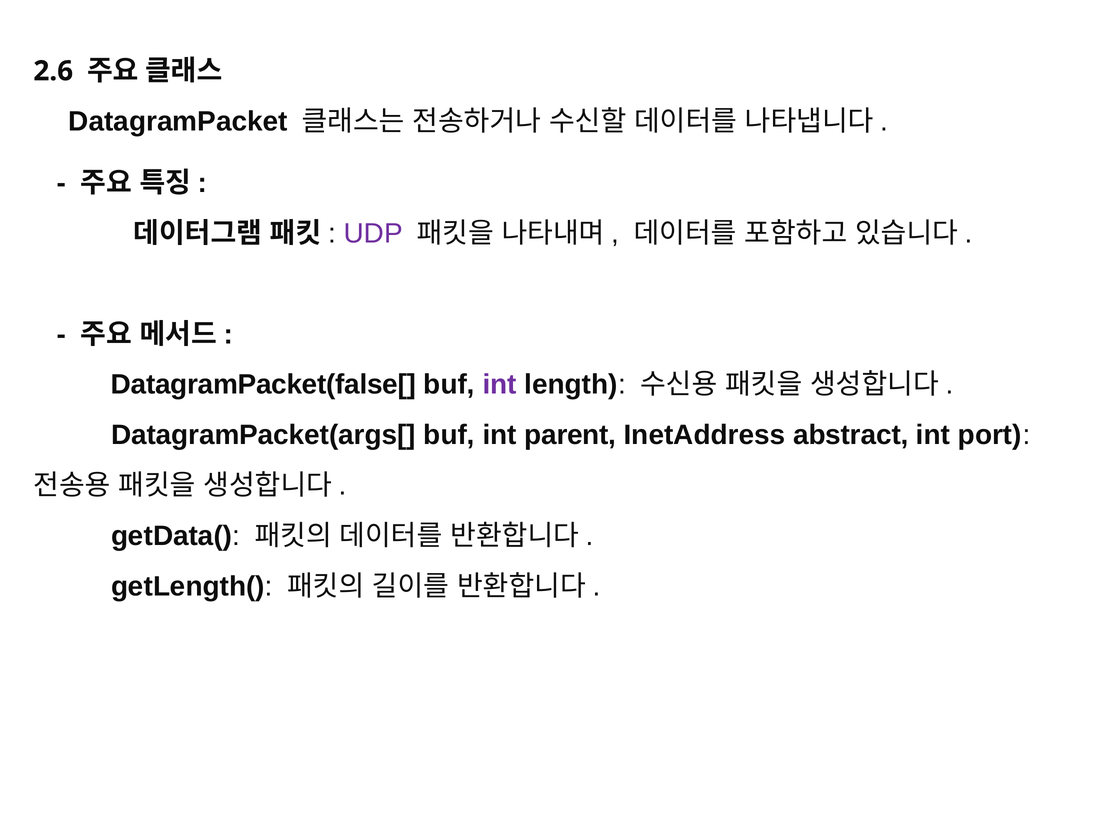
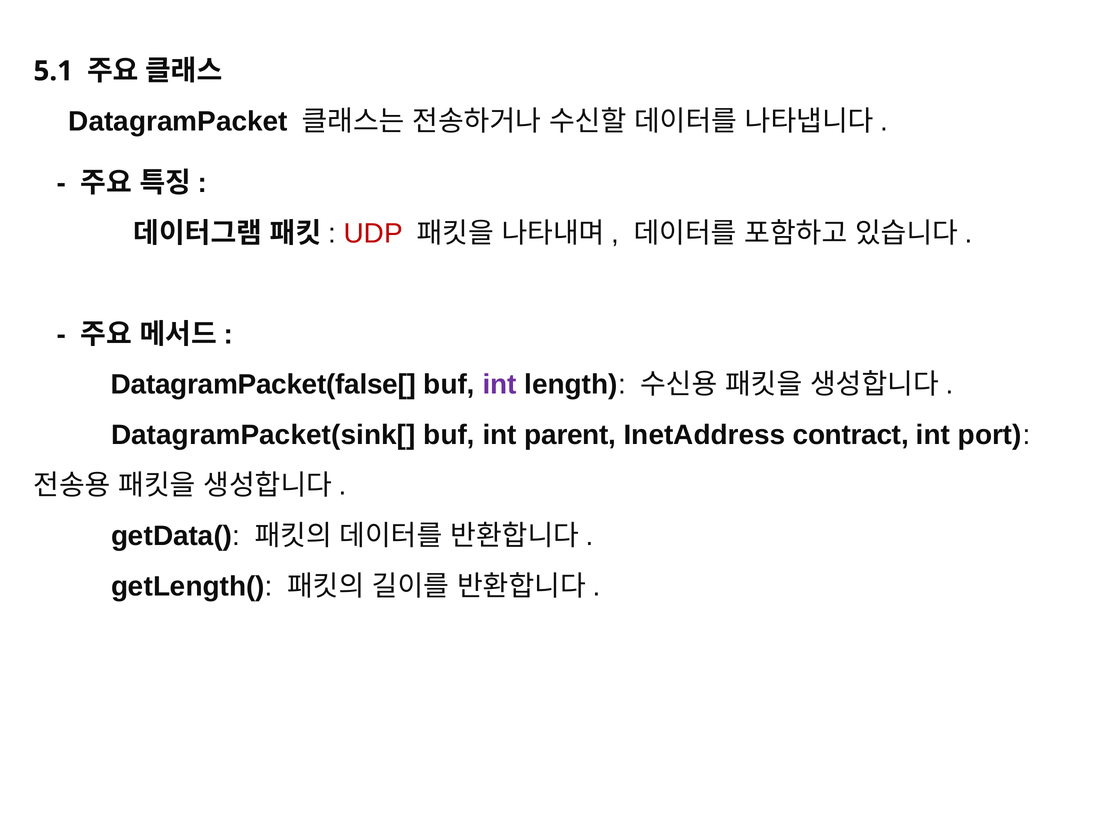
2.6: 2.6 -> 5.1
UDP colour: purple -> red
DatagramPacket(args[: DatagramPacket(args[ -> DatagramPacket(sink[
abstract: abstract -> contract
